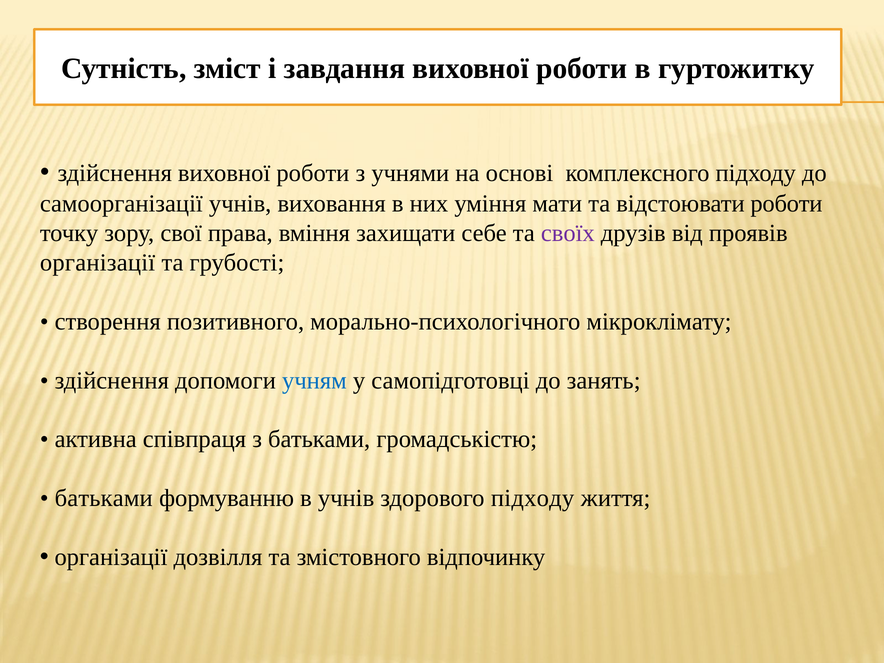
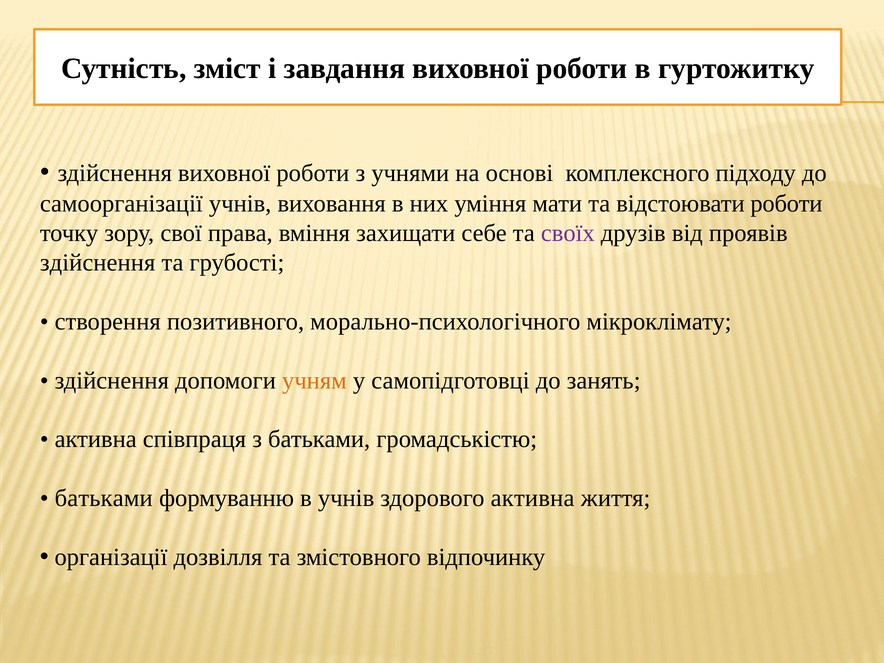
організації at (98, 263): організації -> здійснення
учням colour: blue -> orange
здорового підходу: підходу -> активна
